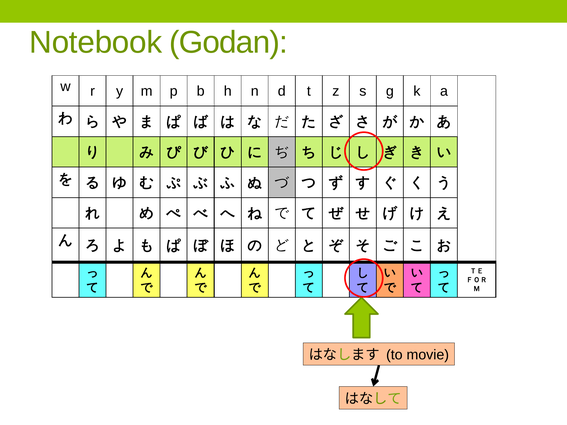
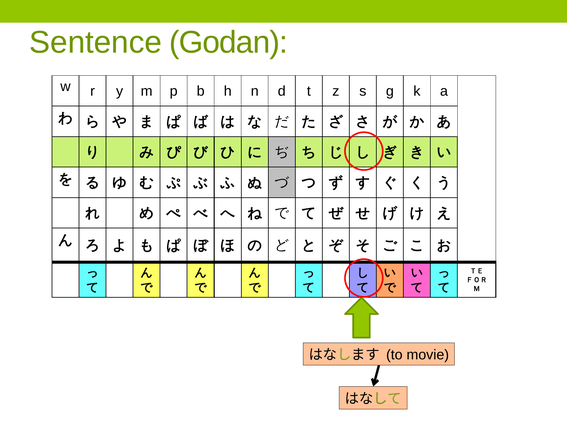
Notebook: Notebook -> Sentence
